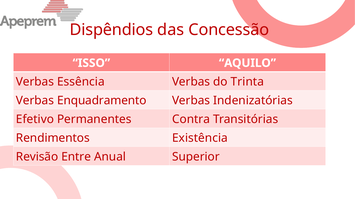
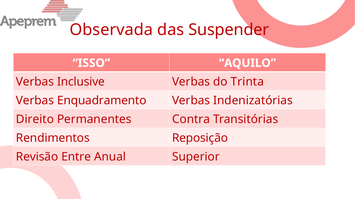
Dispêndios: Dispêndios -> Observada
Concessão: Concessão -> Suspender
Essência: Essência -> Inclusive
Efetivo: Efetivo -> Direito
Existência: Existência -> Reposição
